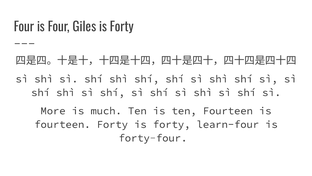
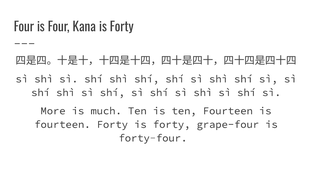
Giles: Giles -> Kana
learn-four: learn-four -> grape-four
